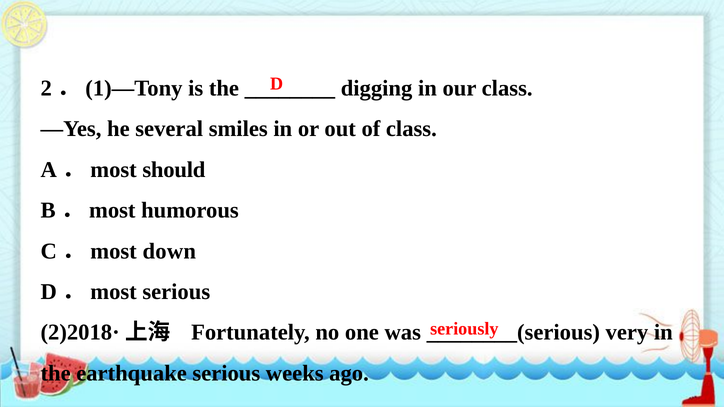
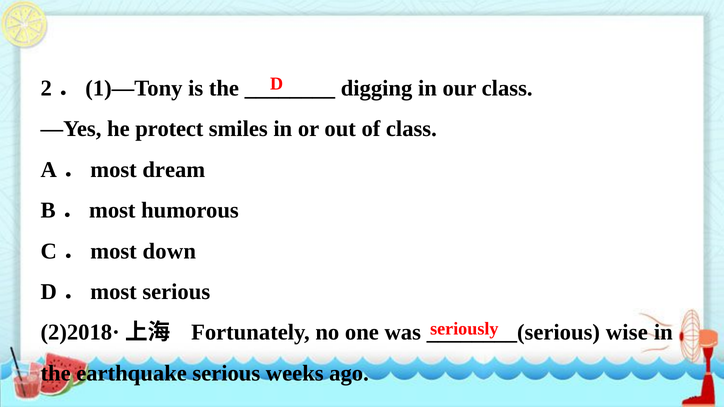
several: several -> protect
should: should -> dream
very: very -> wise
